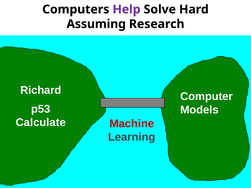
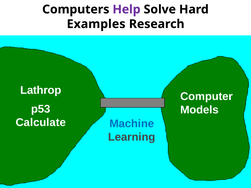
Assuming: Assuming -> Examples
Richard: Richard -> Lathrop
Machine colour: red -> blue
